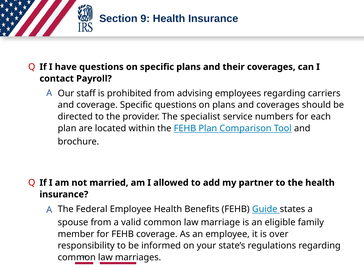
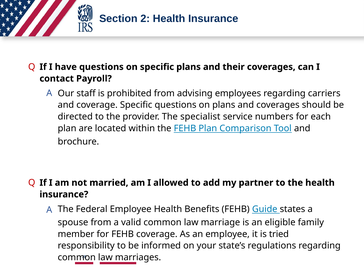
9: 9 -> 2
over: over -> tried
